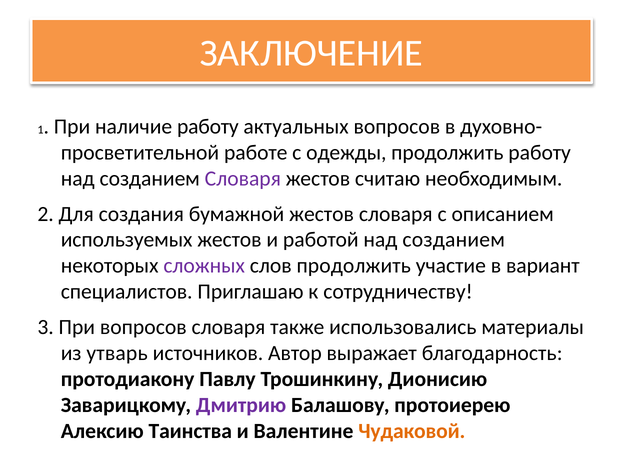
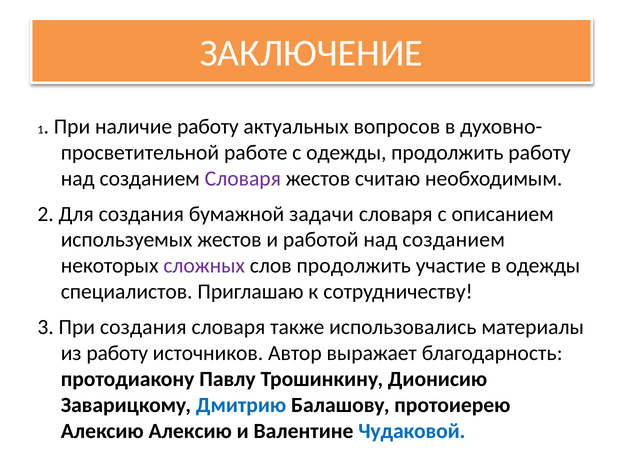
бумажной жестов: жестов -> задачи
в вариант: вариант -> одежды
При вопросов: вопросов -> создания
из утварь: утварь -> работу
Дмитрию colour: purple -> blue
Алексию Таинства: Таинства -> Алексию
Чудаковой colour: orange -> blue
